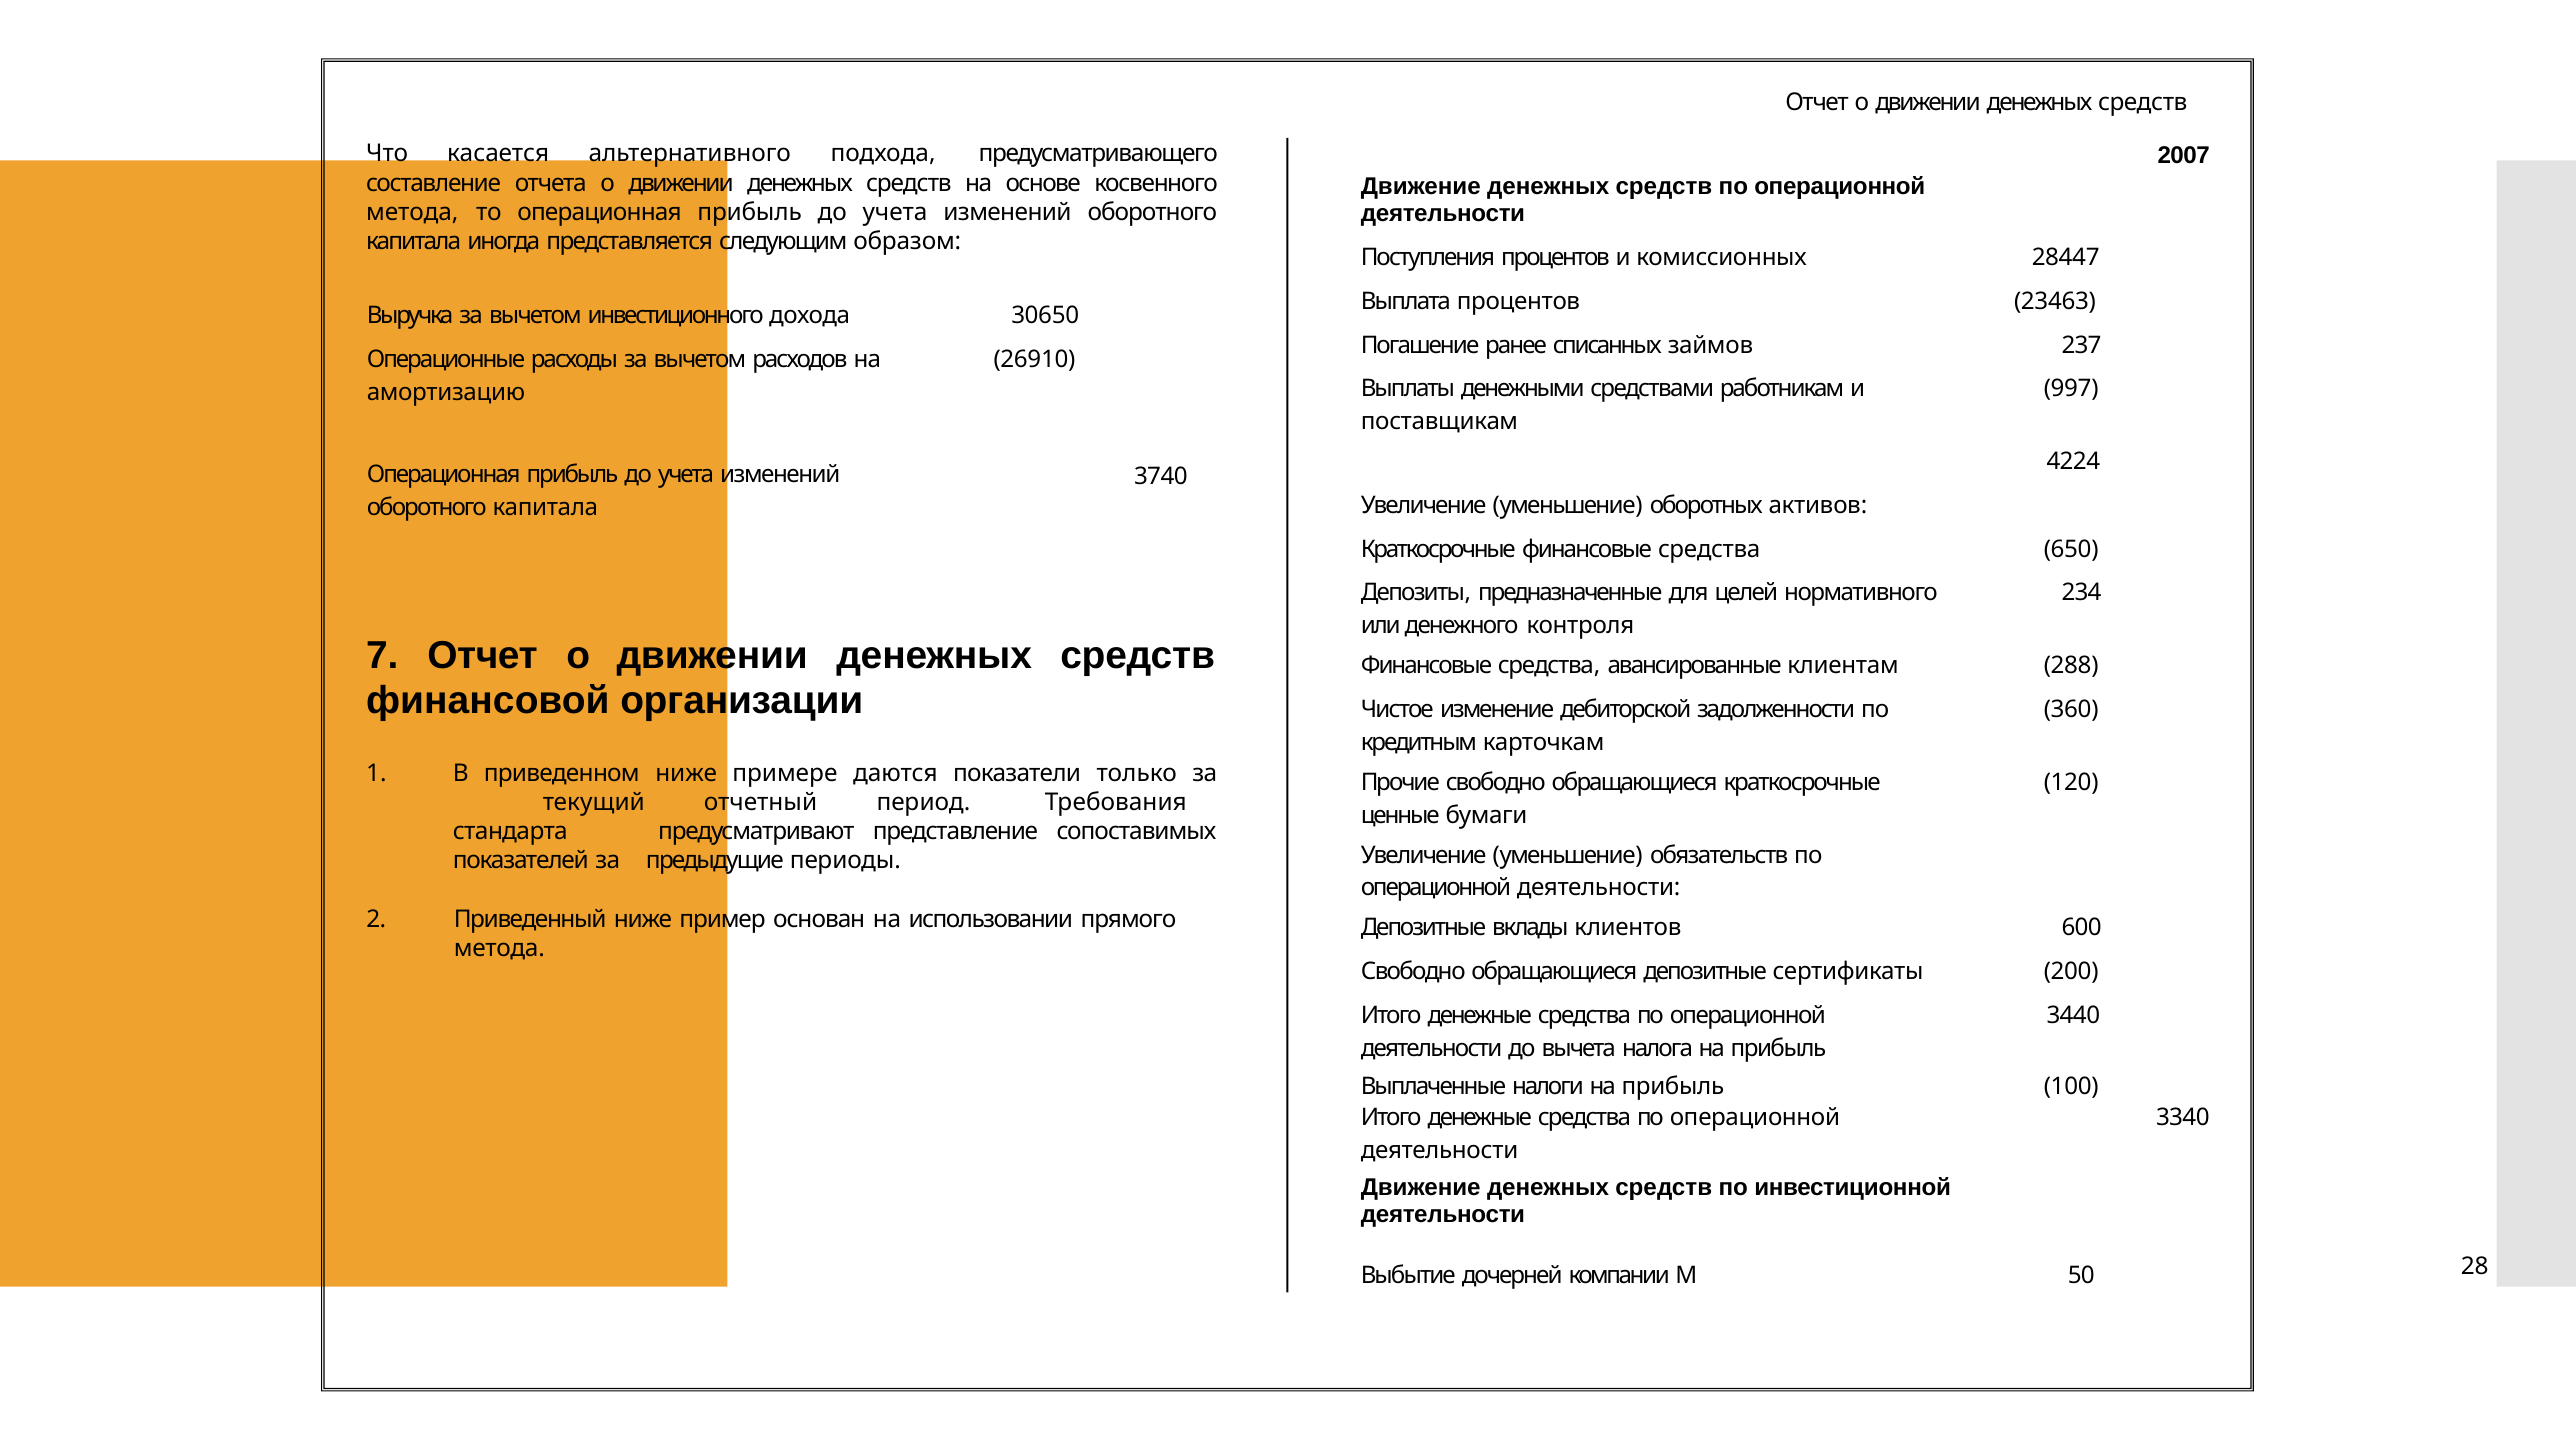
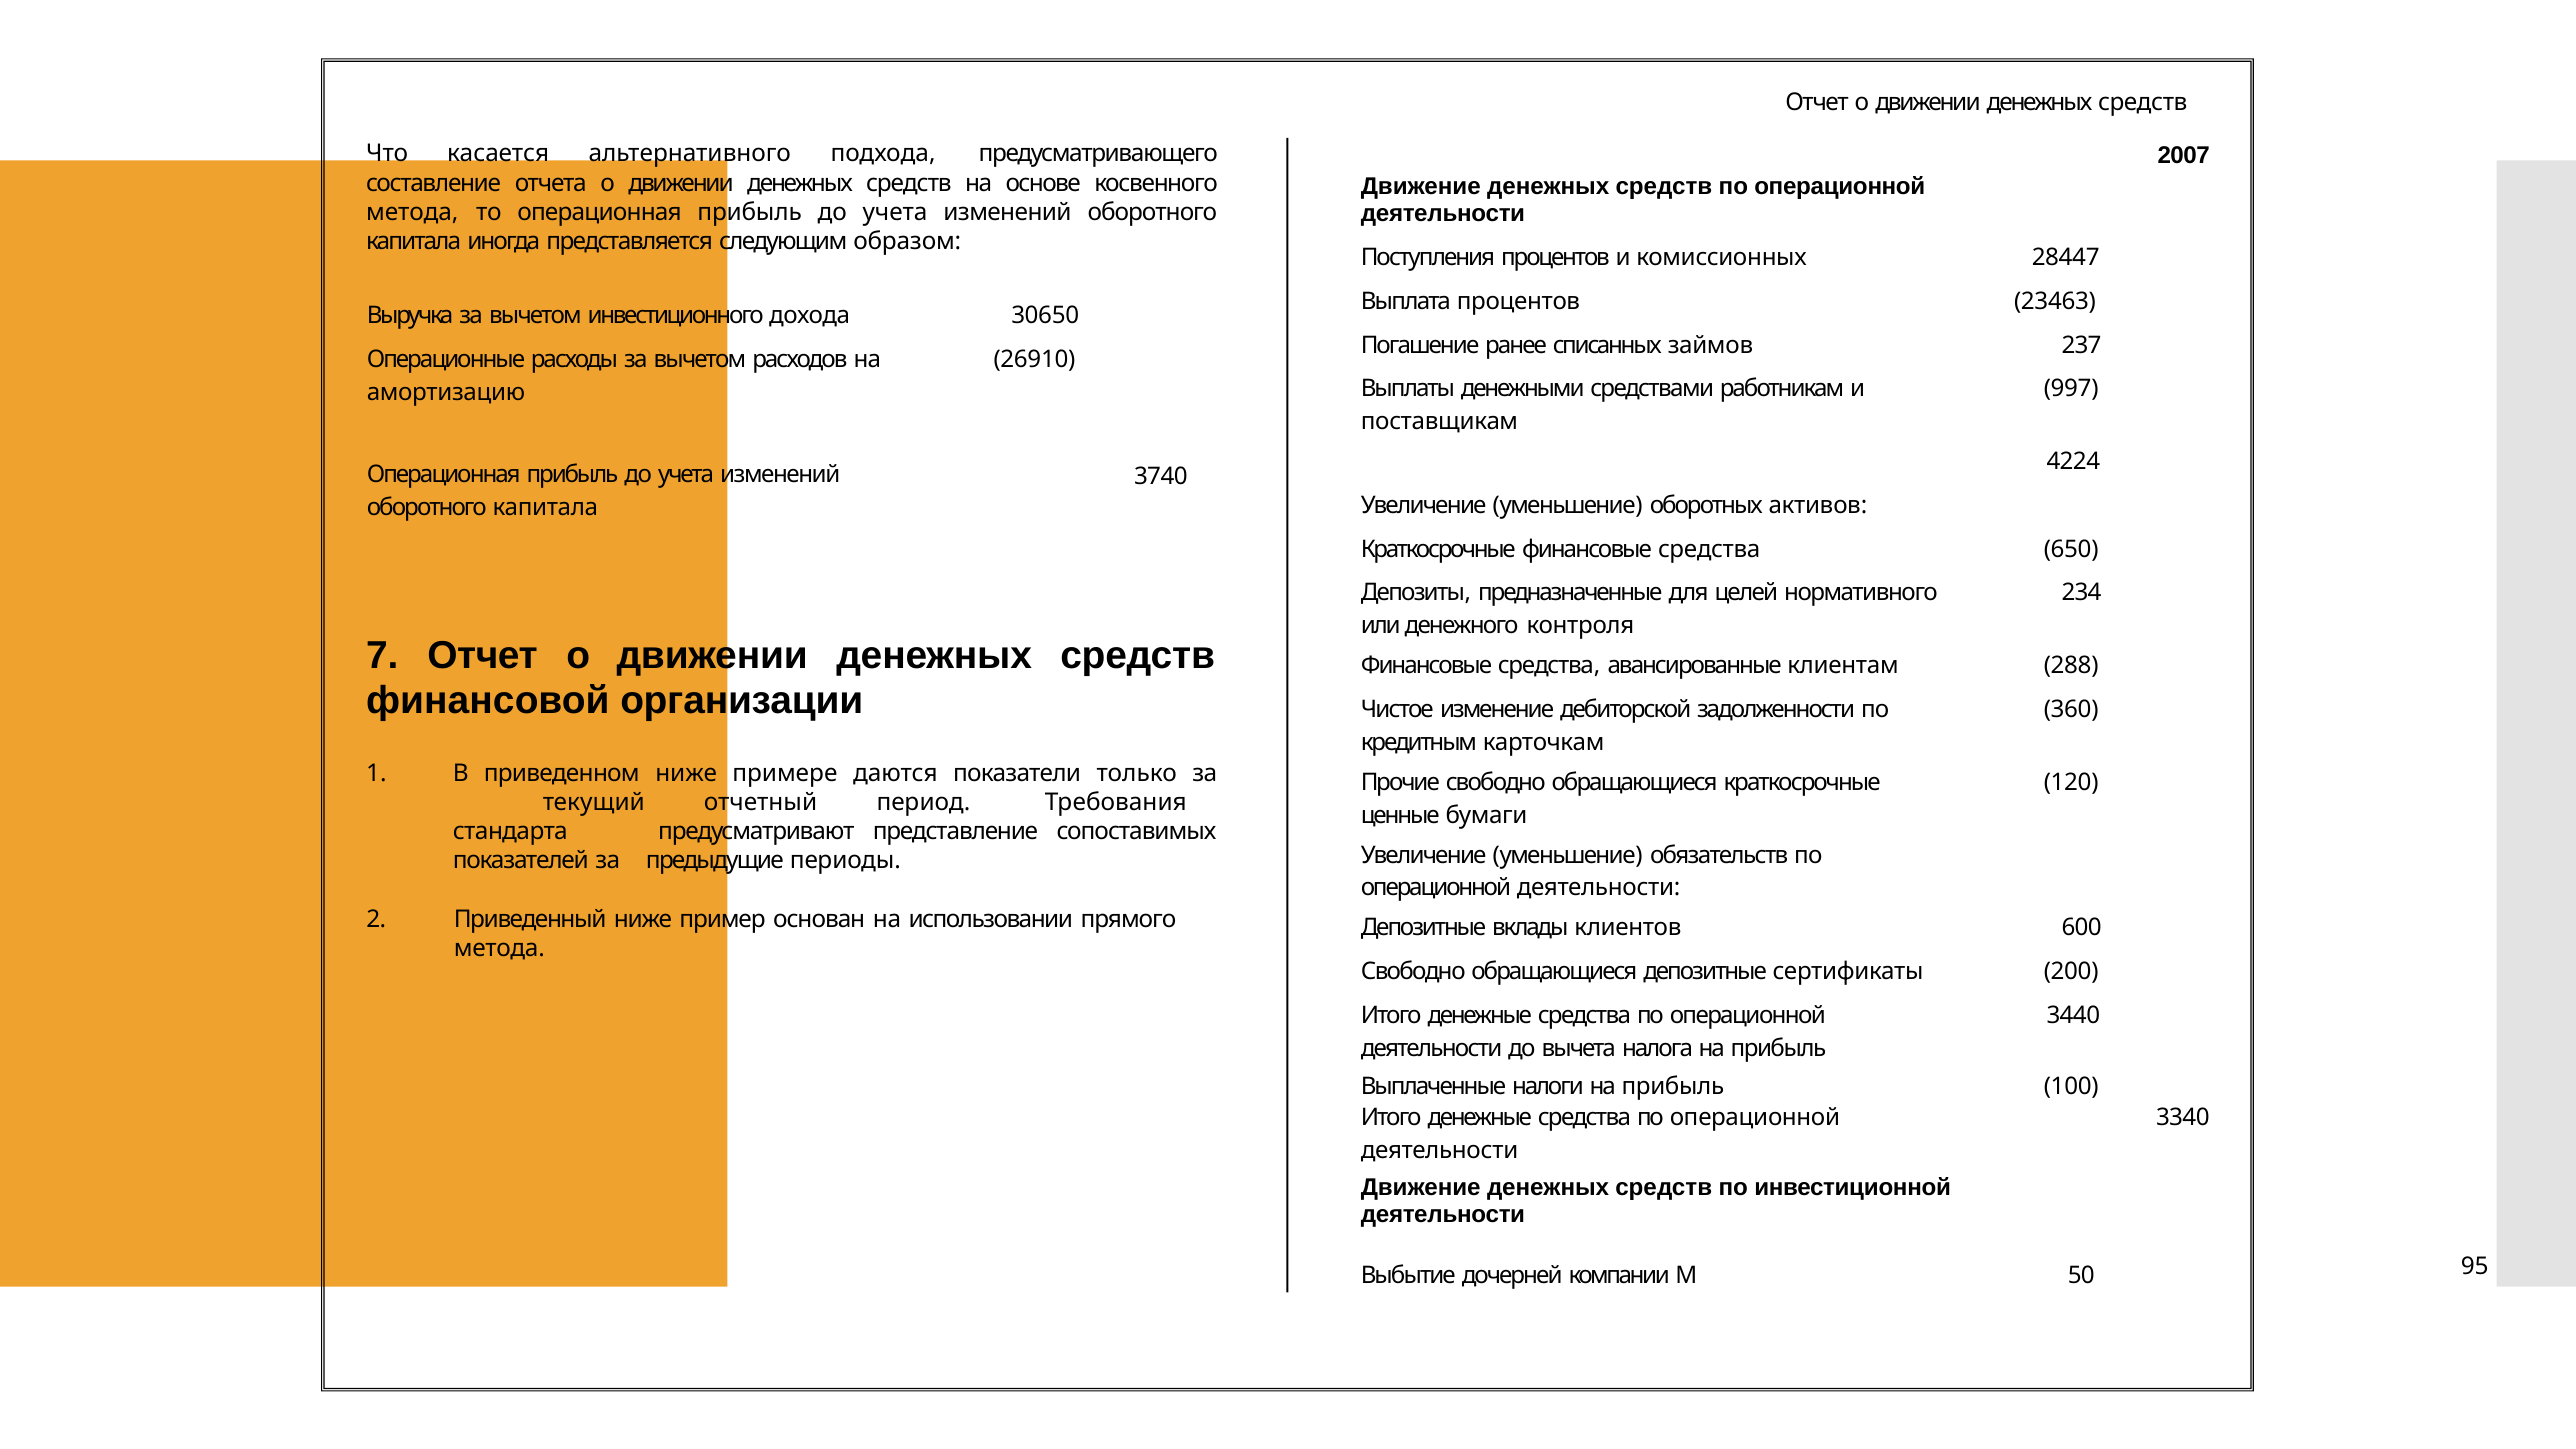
28: 28 -> 95
